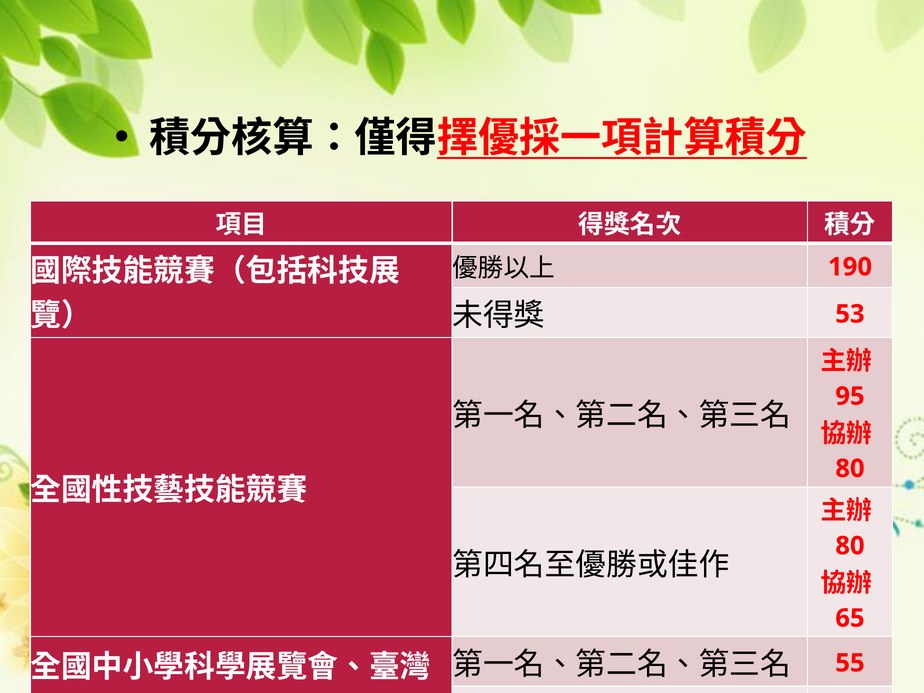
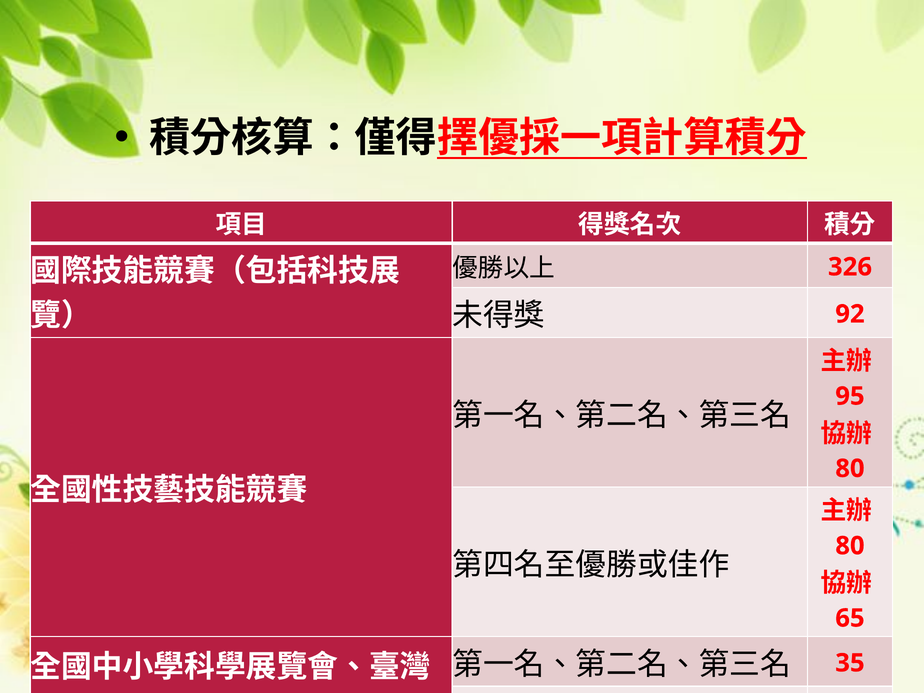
190: 190 -> 326
53: 53 -> 92
55: 55 -> 35
